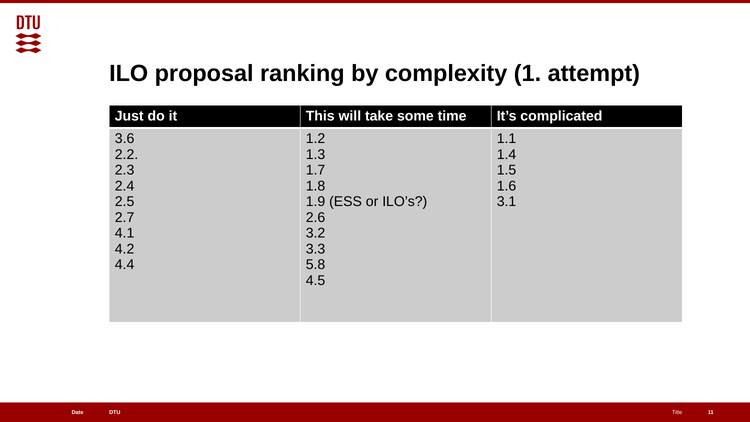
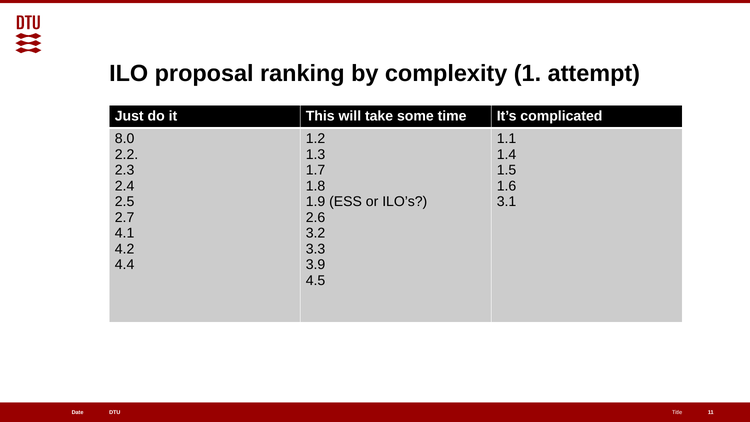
3.6: 3.6 -> 8.0
5.8: 5.8 -> 3.9
